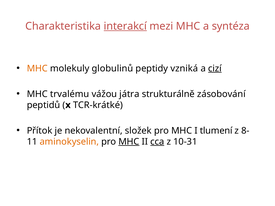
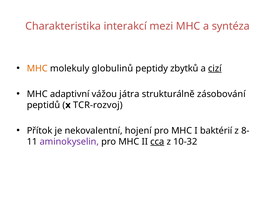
interakcí underline: present -> none
vzniká: vzniká -> zbytků
trvalému: trvalému -> adaptivní
TCR-krátké: TCR-krátké -> TCR-rozvoj
složek: složek -> hojení
tlumení: tlumení -> baktérií
aminokyselin colour: orange -> purple
MHC at (129, 142) underline: present -> none
10-31: 10-31 -> 10-32
